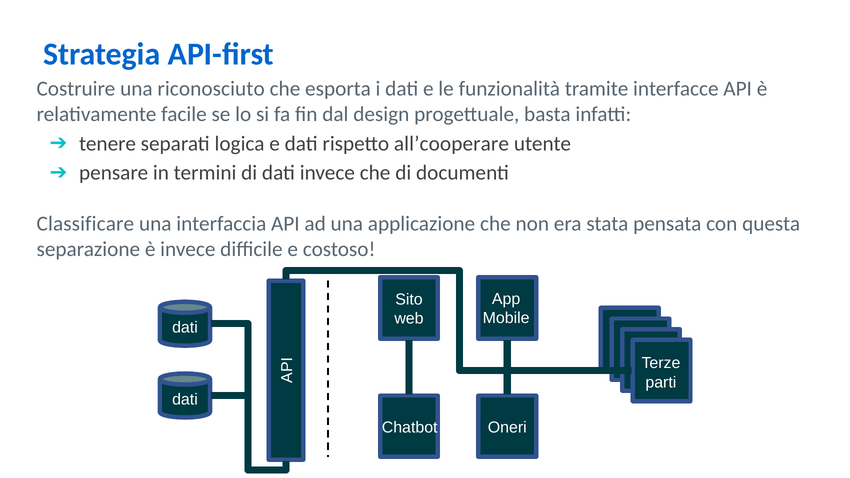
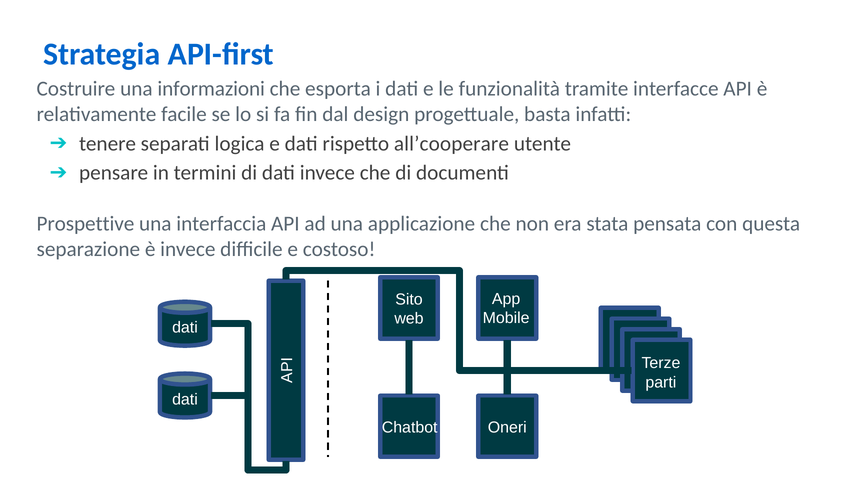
riconosciuto: riconosciuto -> informazioni
Classificare: Classificare -> Prospettive
